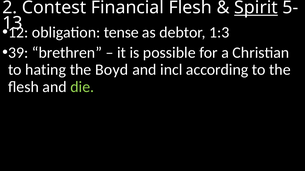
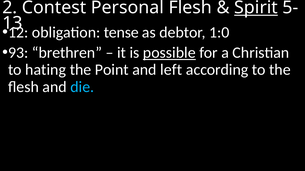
Financial: Financial -> Personal
1:3: 1:3 -> 1:0
39: 39 -> 93
possible underline: none -> present
Boyd: Boyd -> Point
incl: incl -> left
die colour: light green -> light blue
